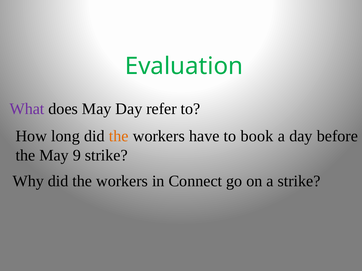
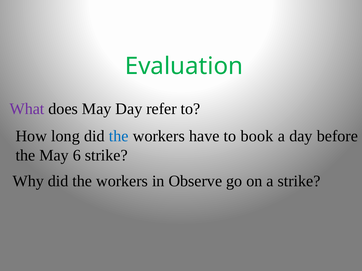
the at (119, 136) colour: orange -> blue
9: 9 -> 6
Connect: Connect -> Observe
